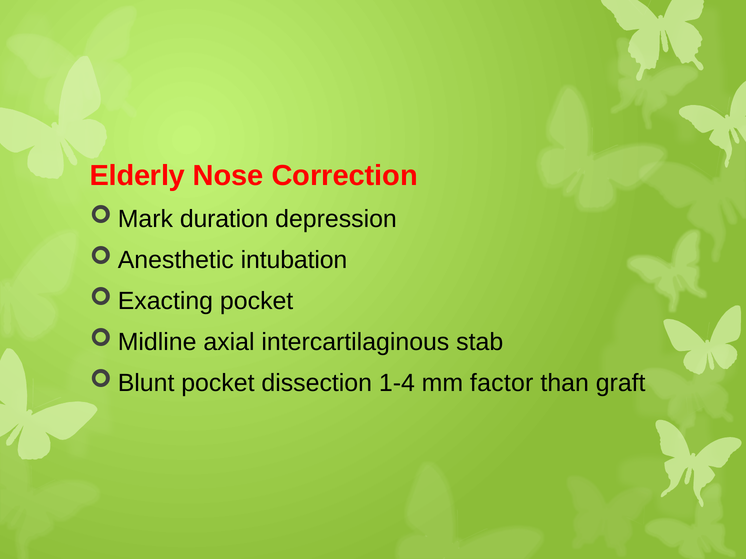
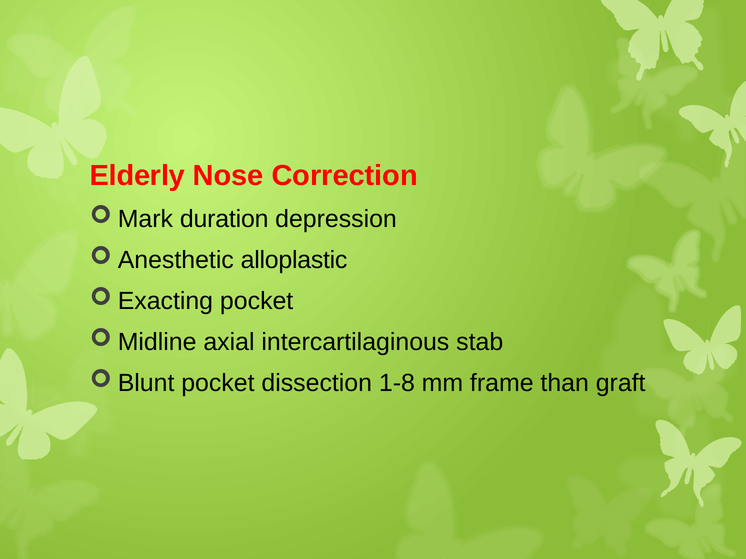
intubation: intubation -> alloplastic
1-4: 1-4 -> 1-8
factor: factor -> frame
